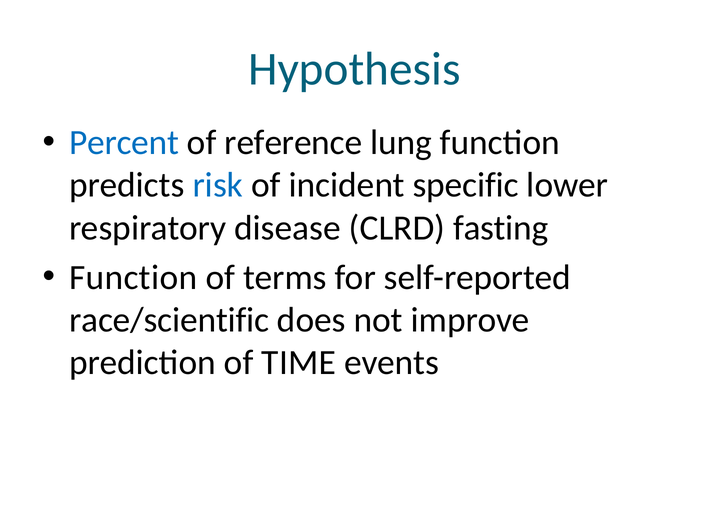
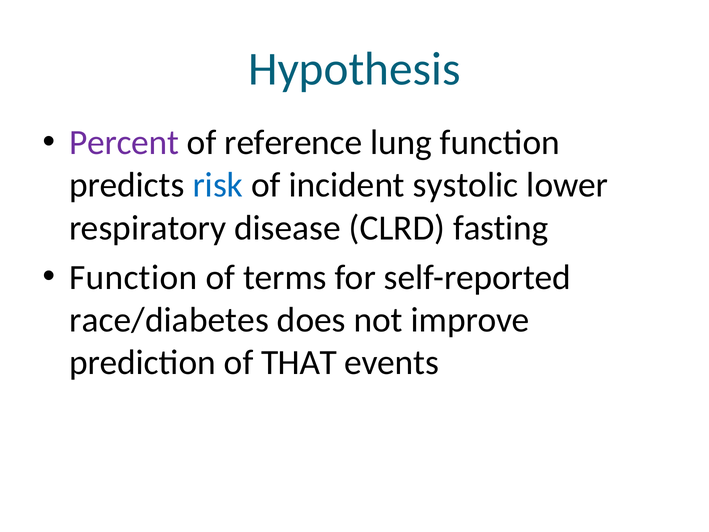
Percent colour: blue -> purple
specific: specific -> systolic
race/scientific: race/scientific -> race/diabetes
TIME: TIME -> THAT
